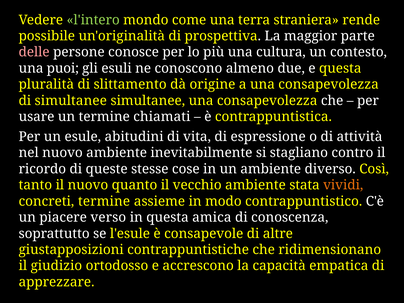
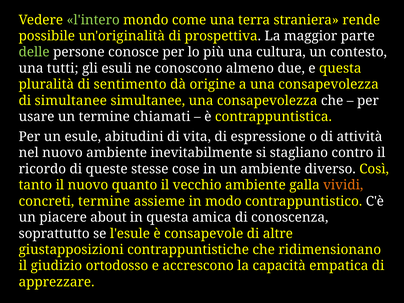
delle colour: pink -> light green
puoi: puoi -> tutti
slittamento: slittamento -> sentimento
stata: stata -> galla
verso: verso -> about
